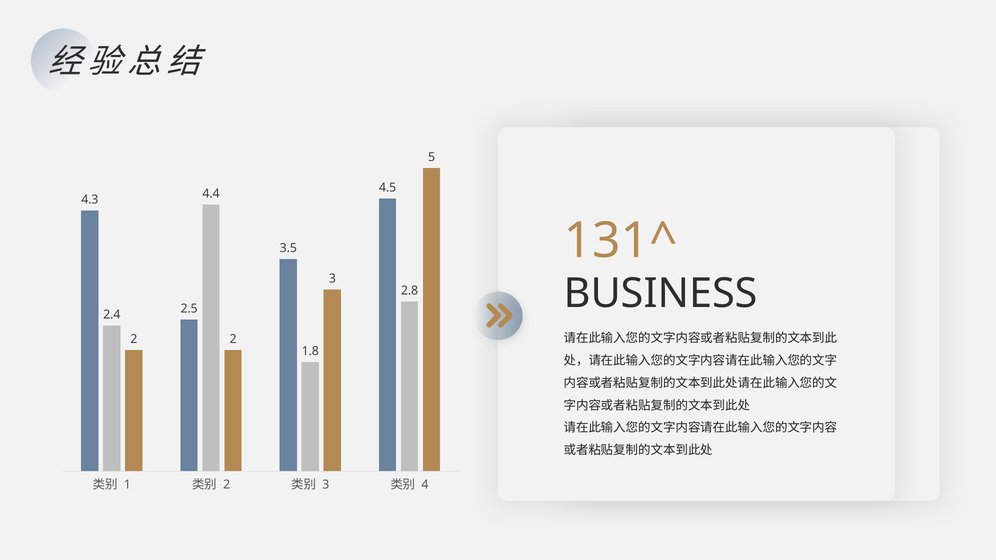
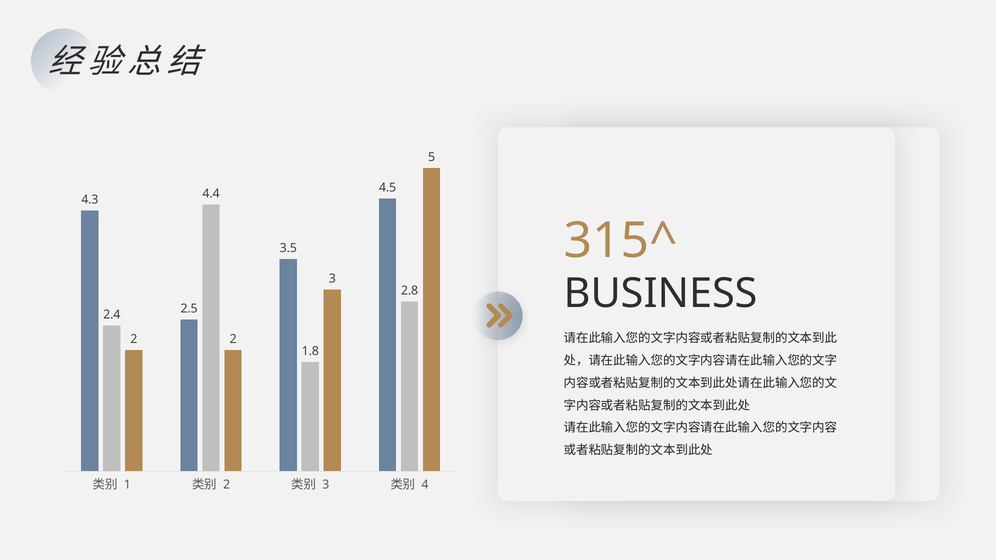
131^: 131^ -> 315^
